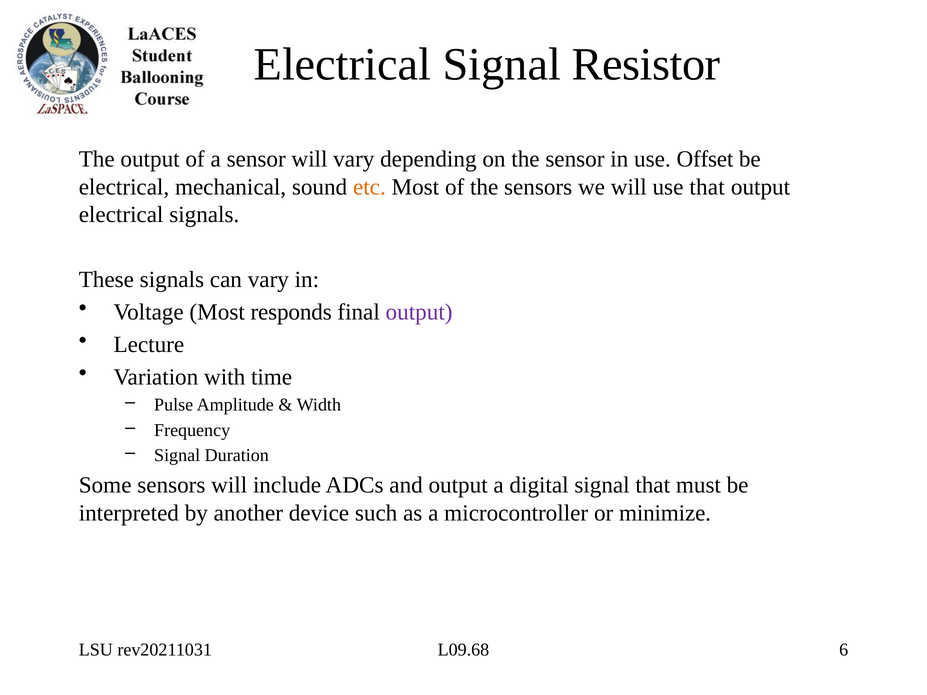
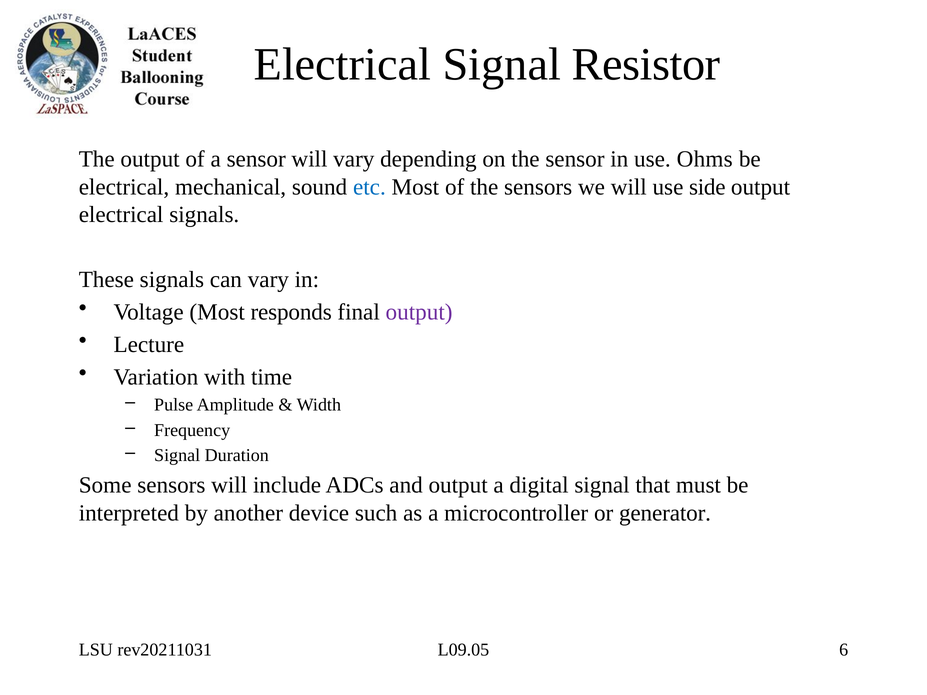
Offset: Offset -> Ohms
etc colour: orange -> blue
use that: that -> side
minimize: minimize -> generator
L09.68: L09.68 -> L09.05
